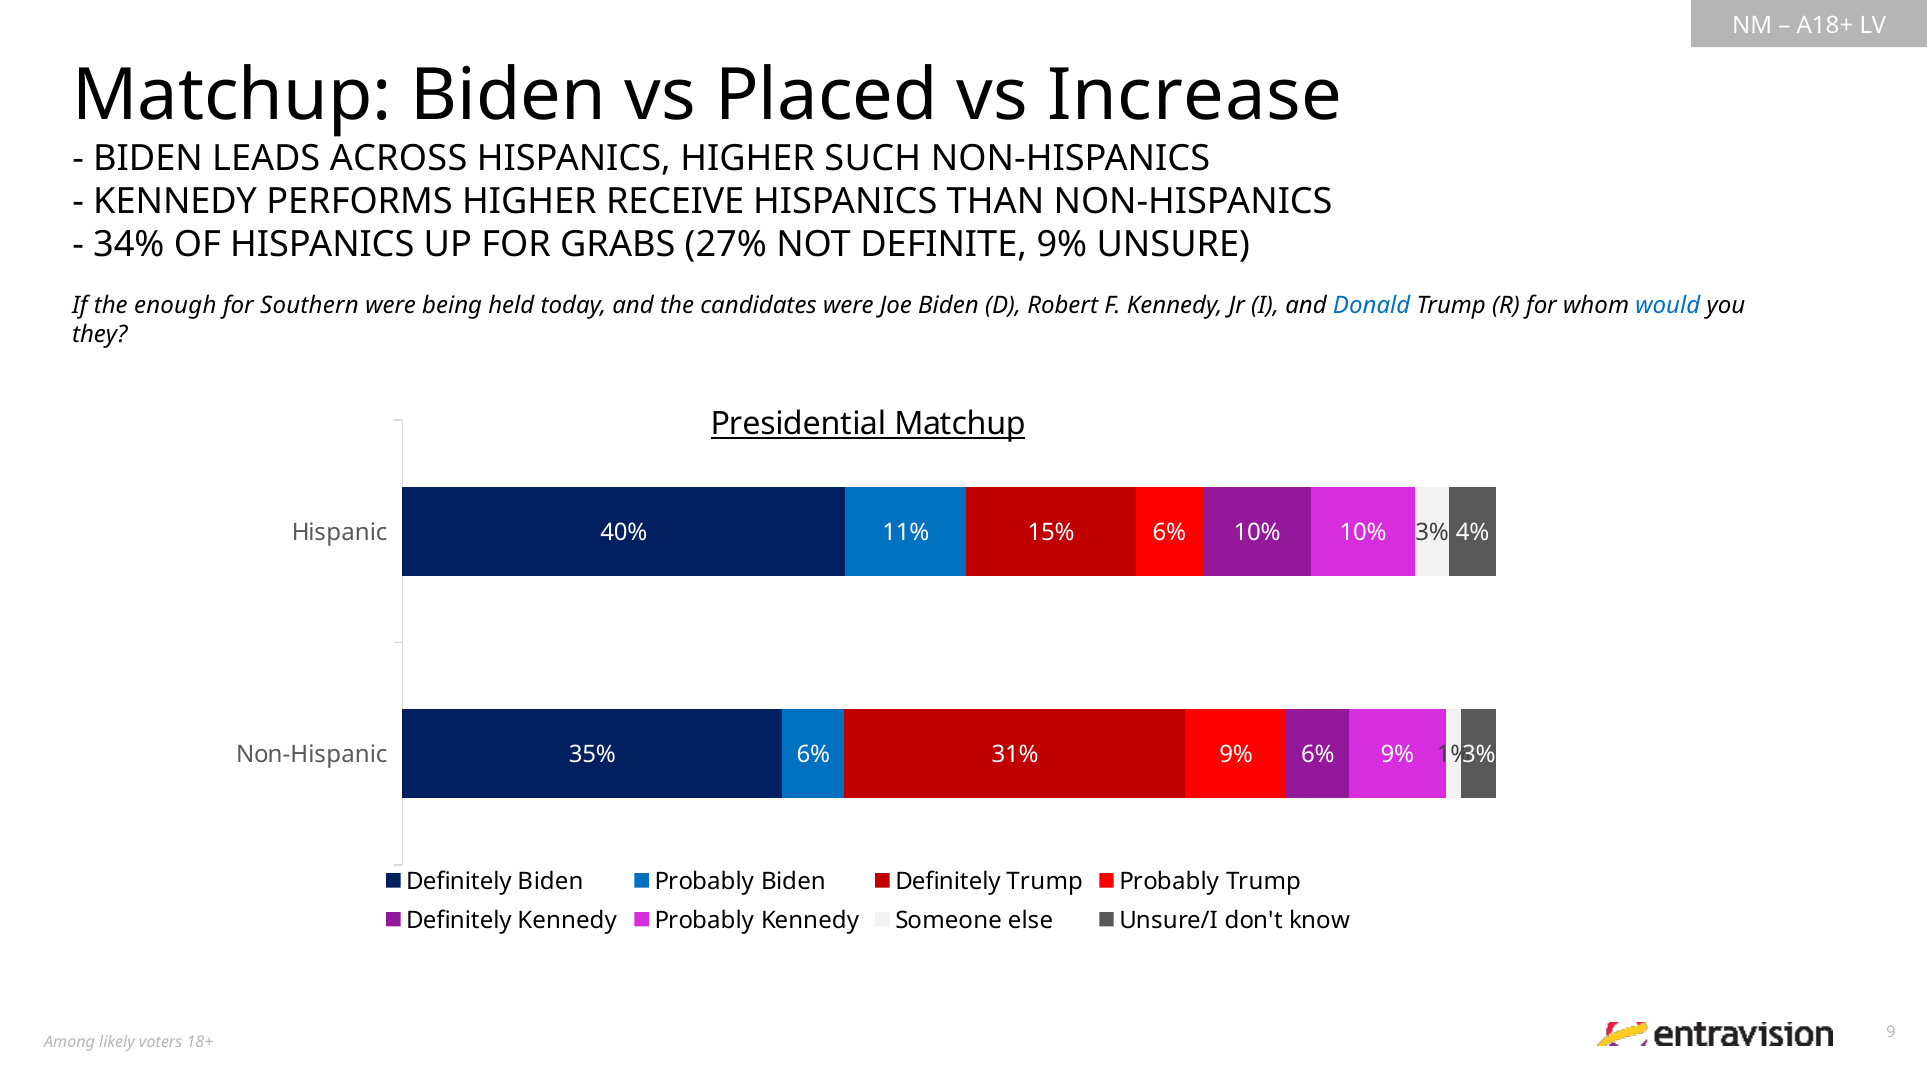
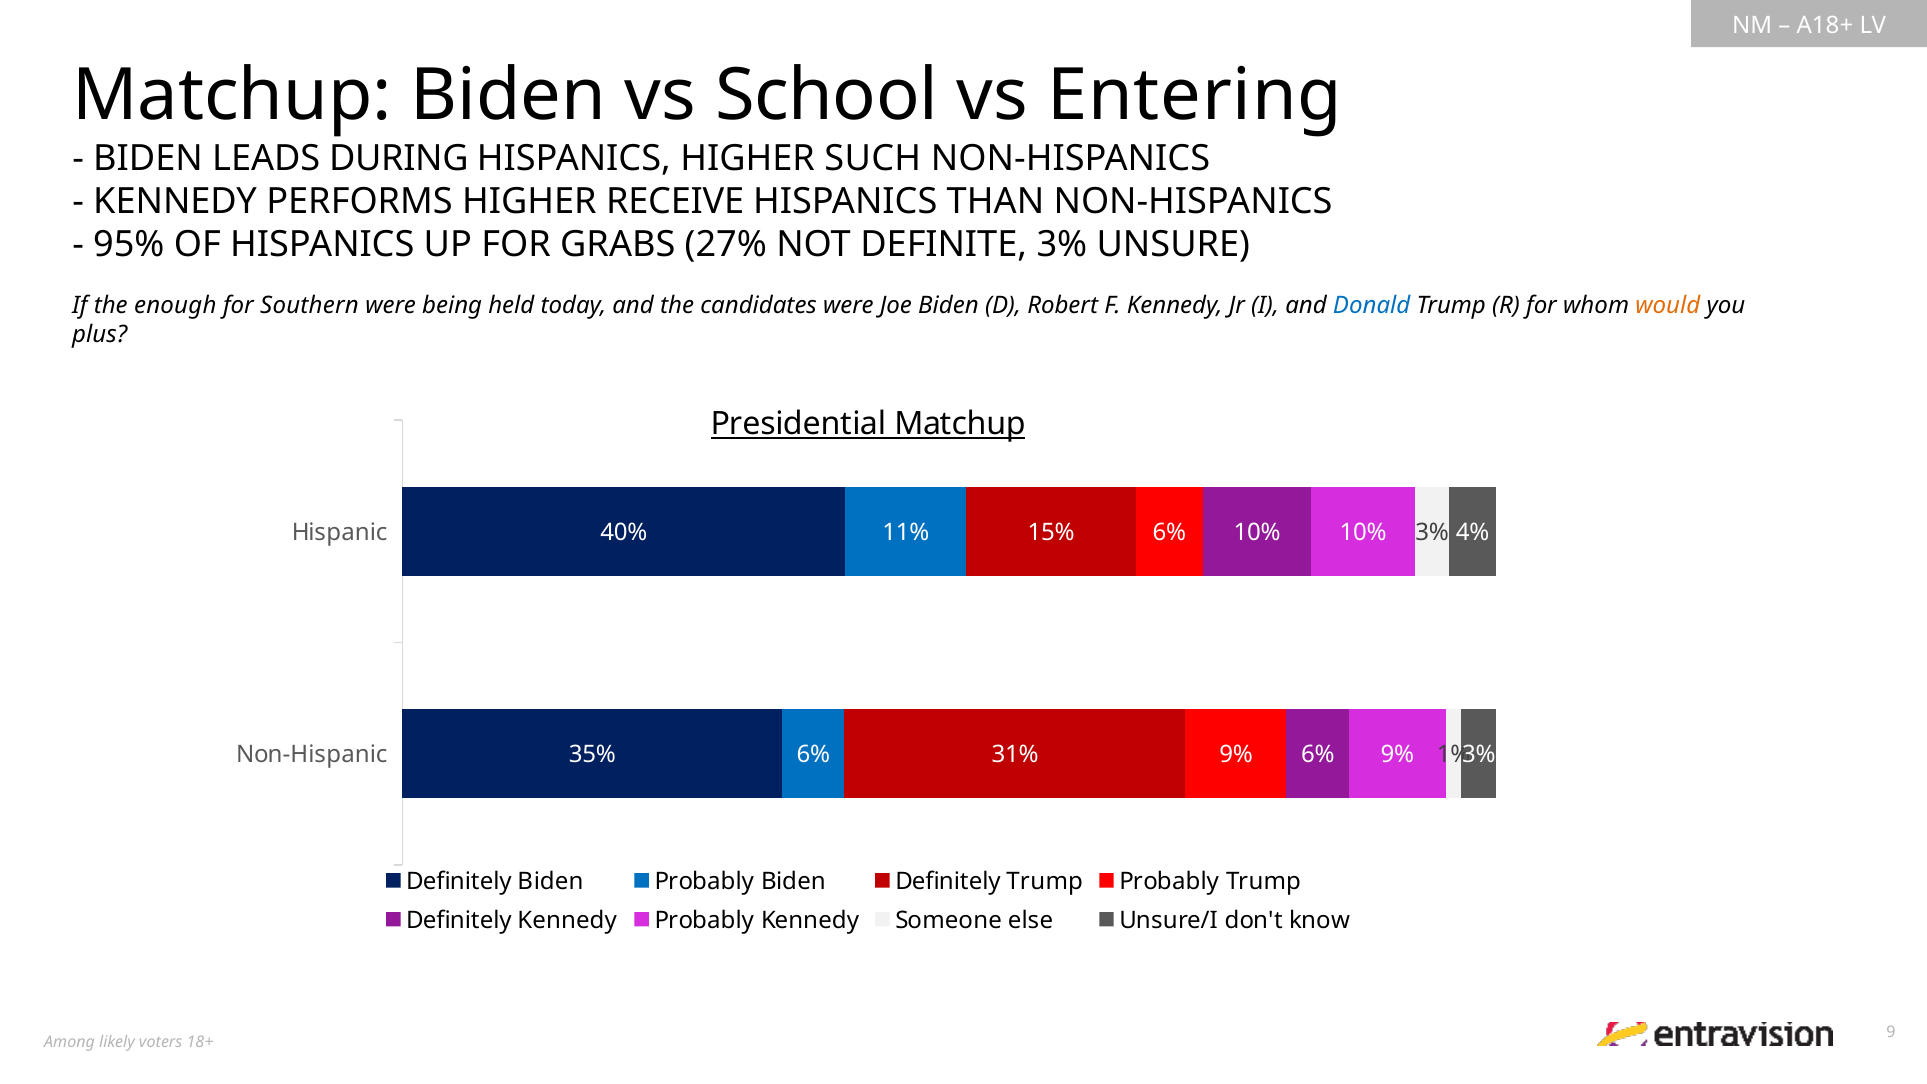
Placed: Placed -> School
Increase: Increase -> Entering
ACROSS: ACROSS -> DURING
34%: 34% -> 95%
DEFINITE 9%: 9% -> 3%
would colour: blue -> orange
they: they -> plus
